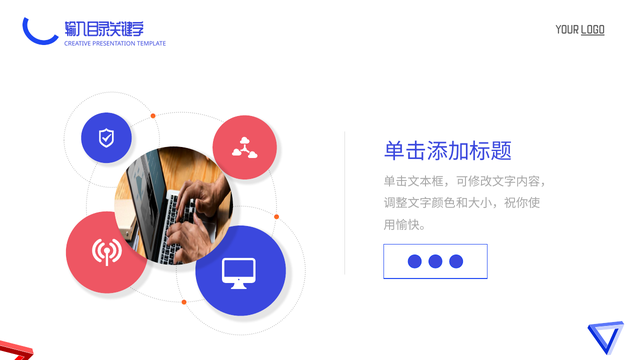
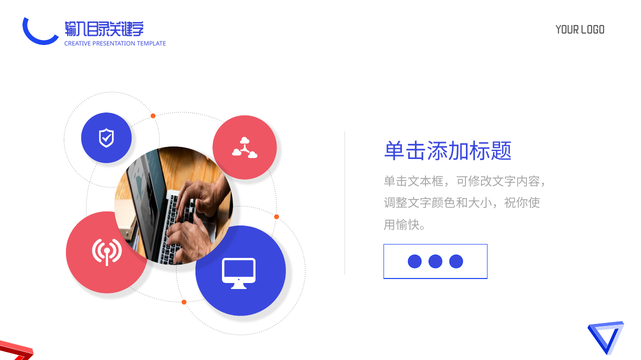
LOGO underline: present -> none
